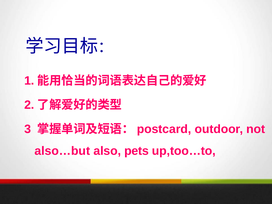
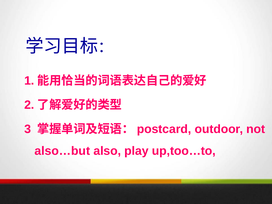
pets: pets -> play
